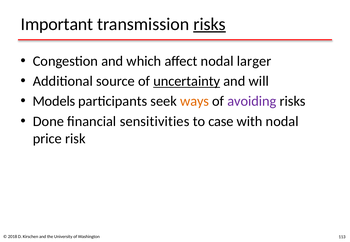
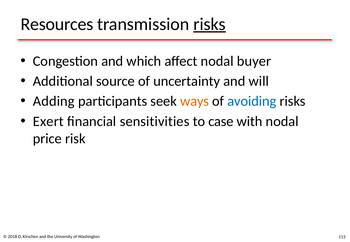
Important: Important -> Resources
larger: larger -> buyer
uncertainty underline: present -> none
Models: Models -> Adding
avoiding colour: purple -> blue
Done: Done -> Exert
